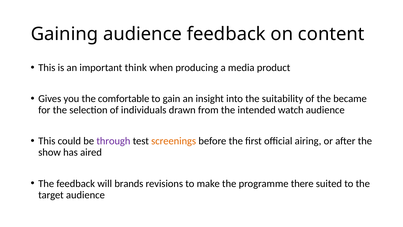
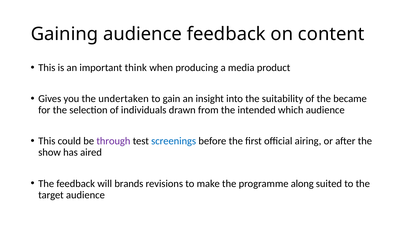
comfortable: comfortable -> undertaken
watch: watch -> which
screenings colour: orange -> blue
there: there -> along
